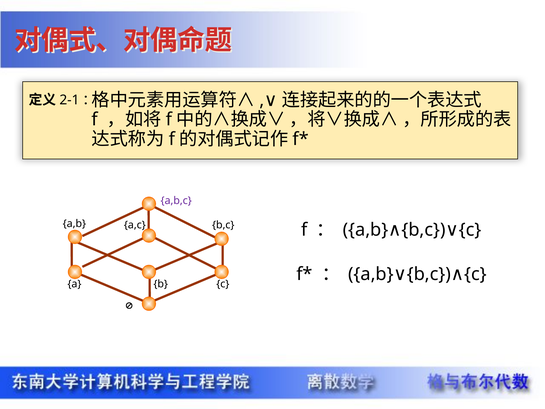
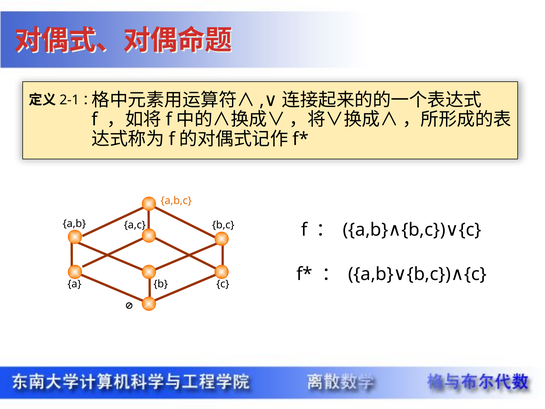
a,b,c colour: purple -> orange
